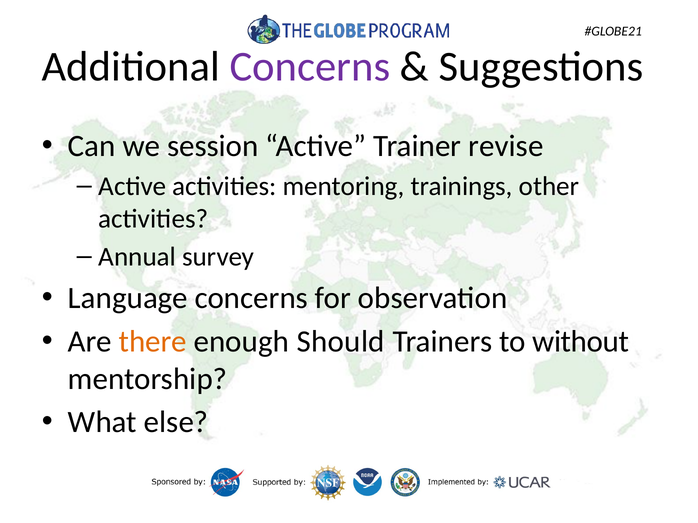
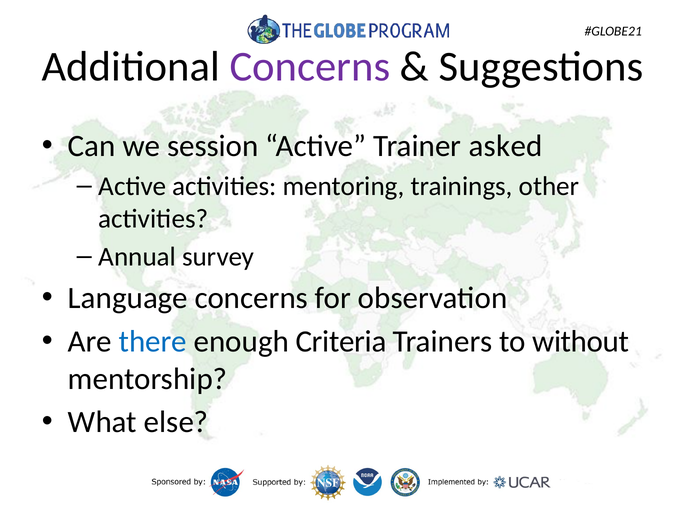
revise: revise -> asked
there colour: orange -> blue
Should: Should -> Criteria
